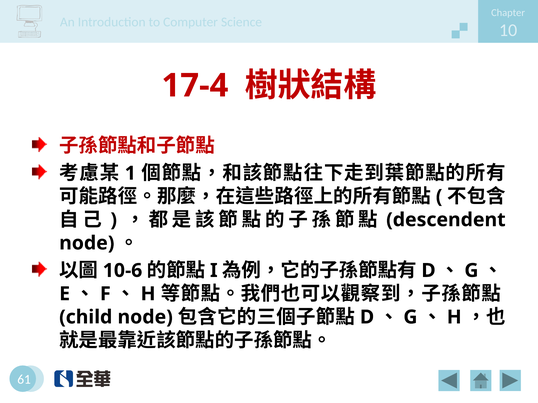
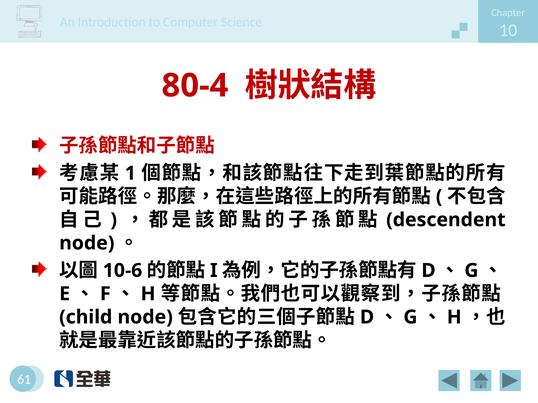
17-4: 17-4 -> 80-4
